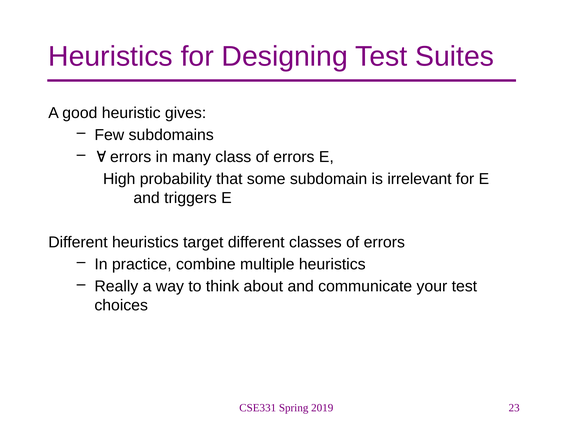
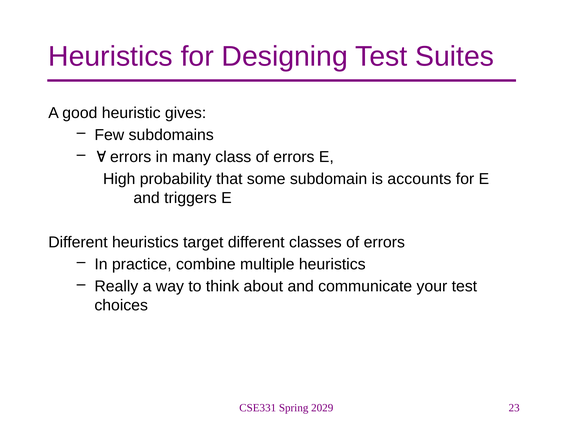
irrelevant: irrelevant -> accounts
2019: 2019 -> 2029
